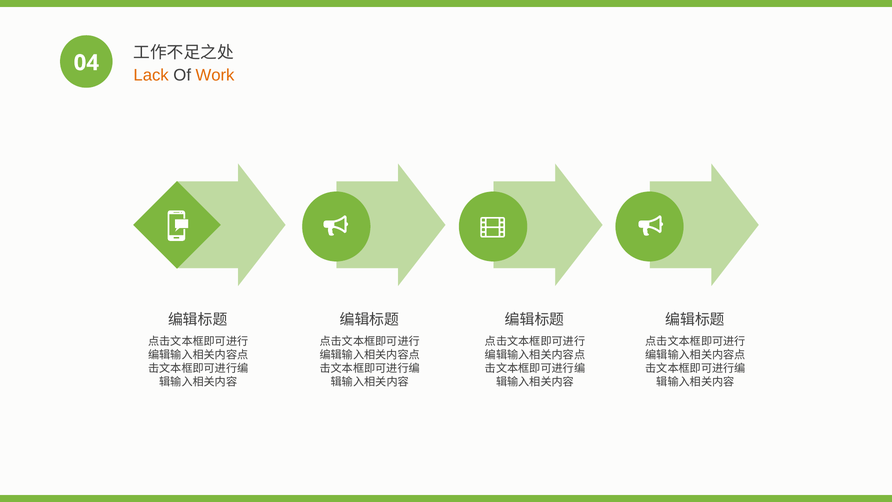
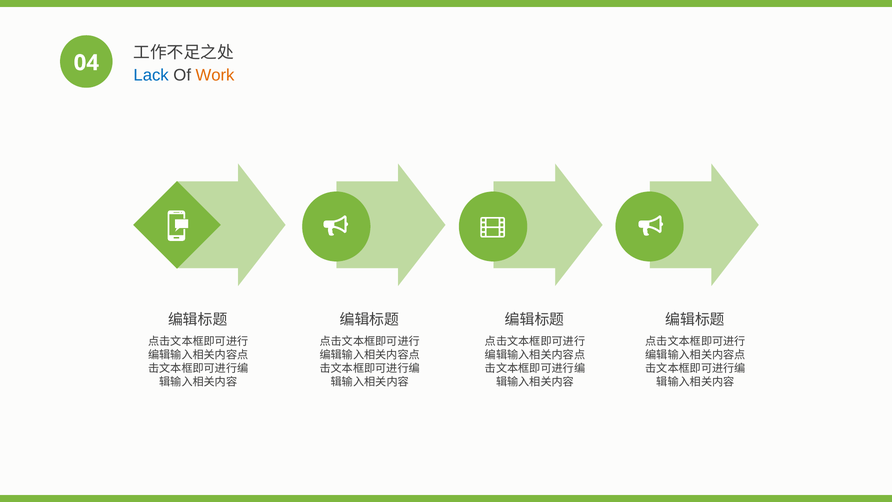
Lack colour: orange -> blue
